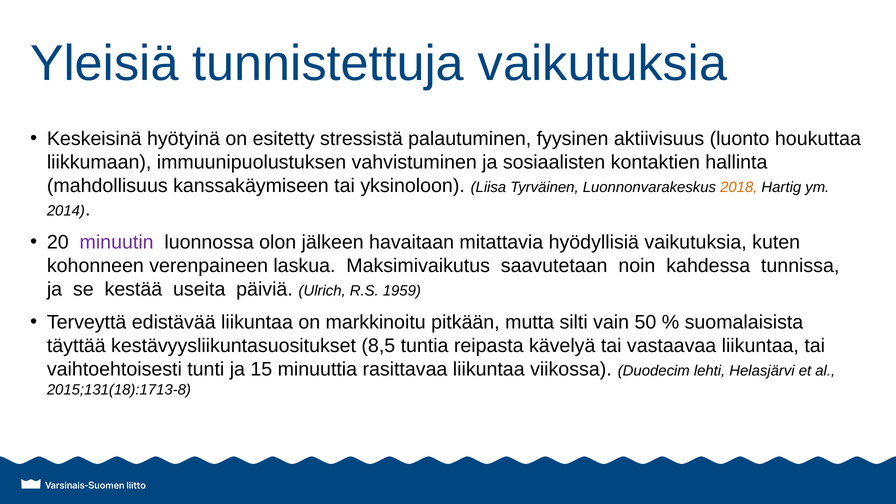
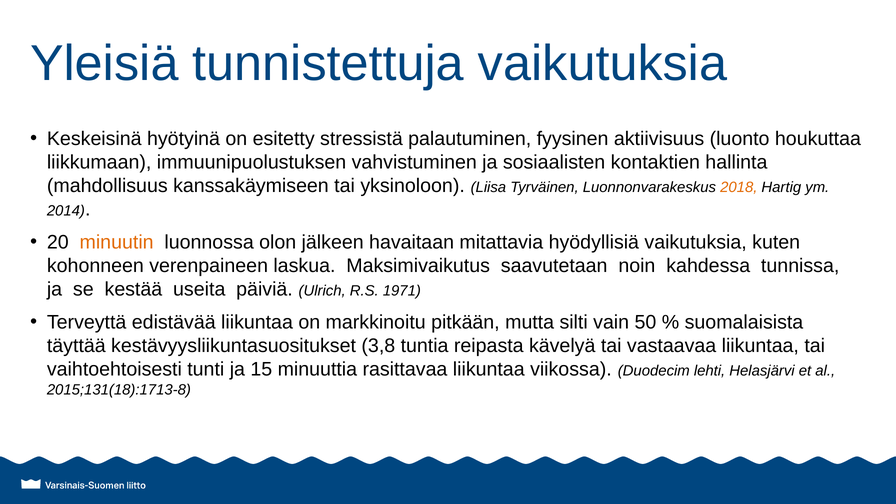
minuutin colour: purple -> orange
1959: 1959 -> 1971
8,5: 8,5 -> 3,8
